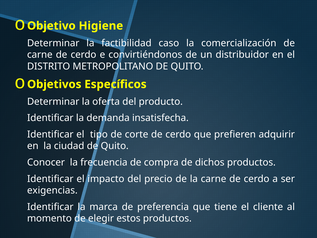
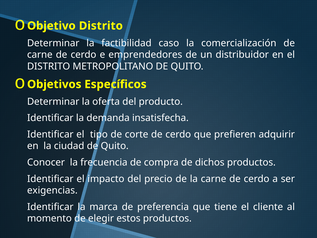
Objetivo Higiene: Higiene -> Distrito
convirtiéndonos: convirtiéndonos -> emprendedores
